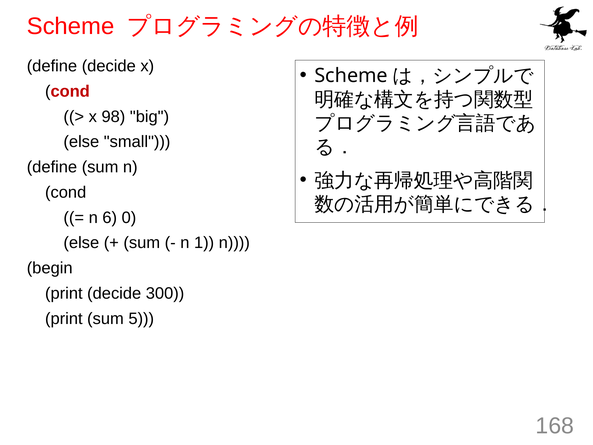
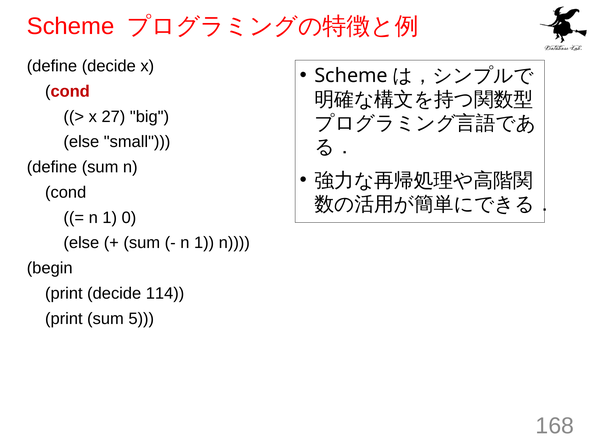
98: 98 -> 27
6 at (110, 217): 6 -> 1
300: 300 -> 114
